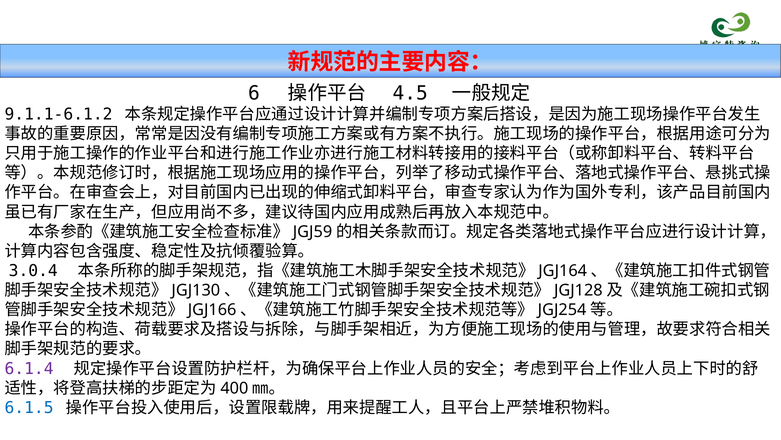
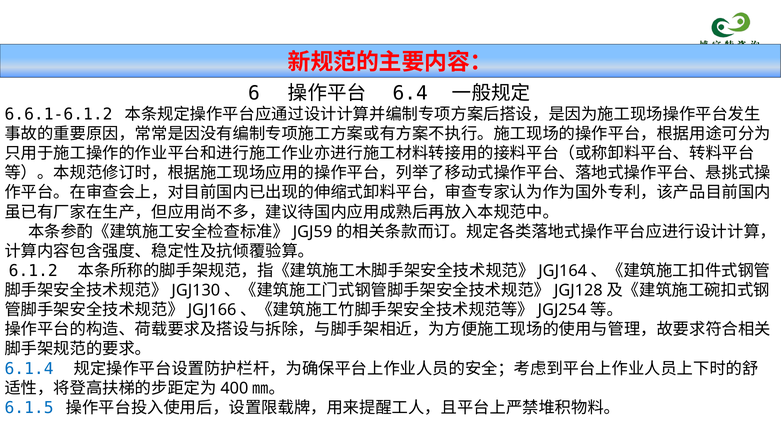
4.5: 4.5 -> 6.4
9.1.1-6.1.2: 9.1.1-6.1.2 -> 6.6.1-6.1.2
3.0.4: 3.0.4 -> 6.1.2
6.1.4 colour: purple -> blue
